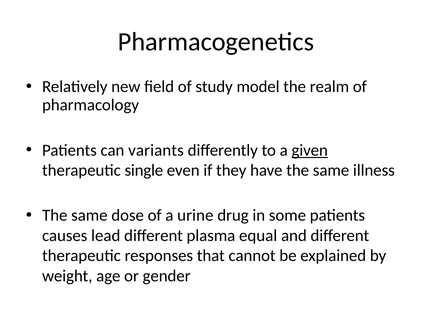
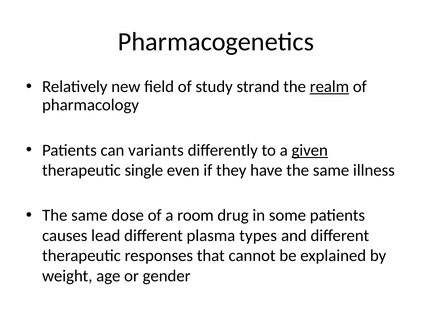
model: model -> strand
realm underline: none -> present
urine: urine -> room
equal: equal -> types
